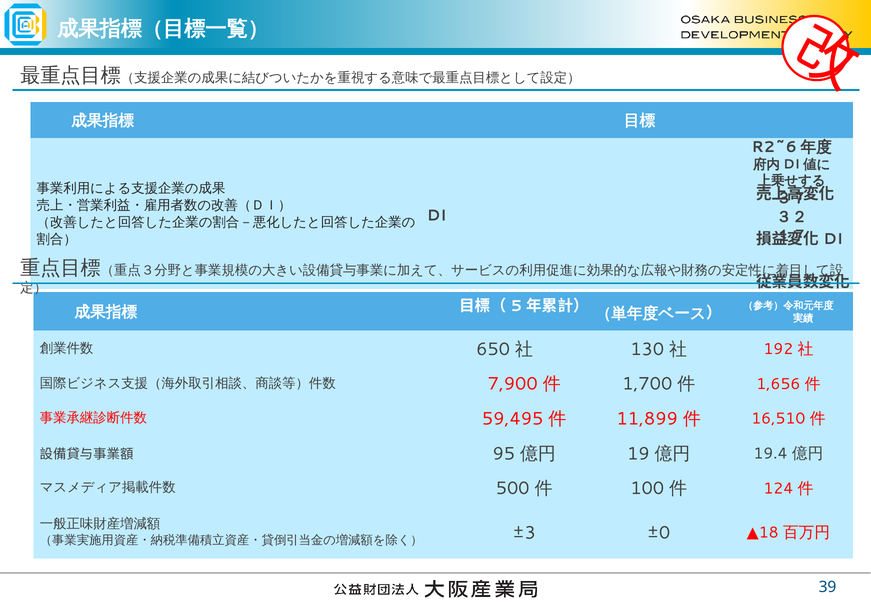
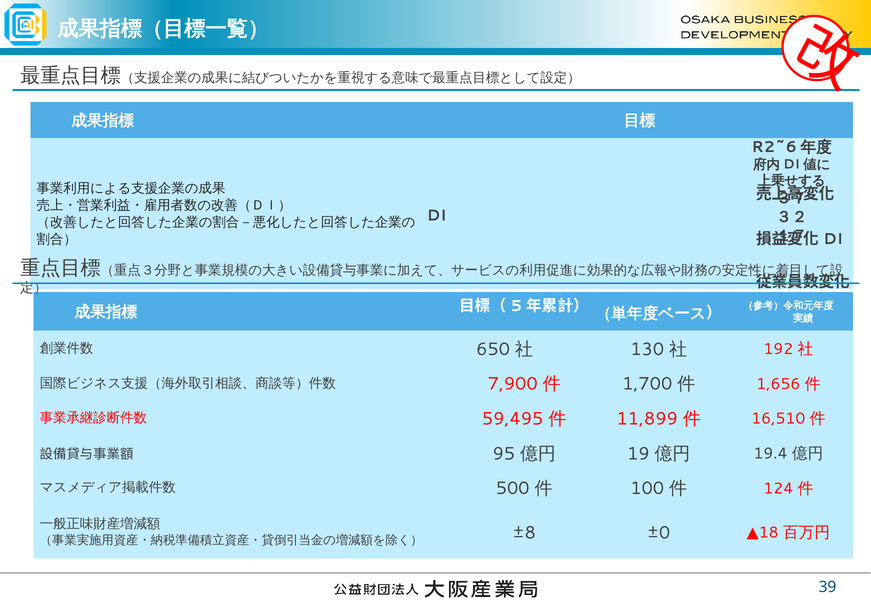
±3: ±3 -> ±8
